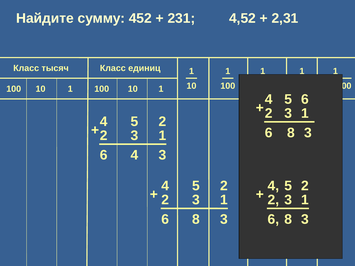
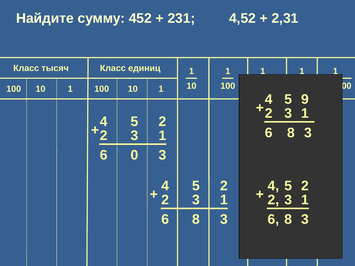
5 6: 6 -> 9
6 4: 4 -> 0
